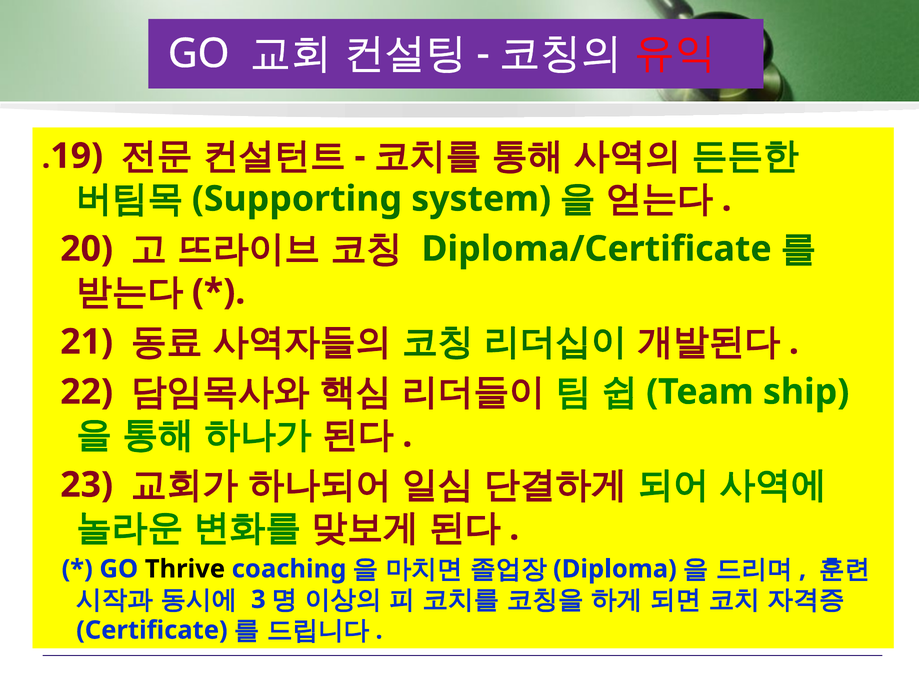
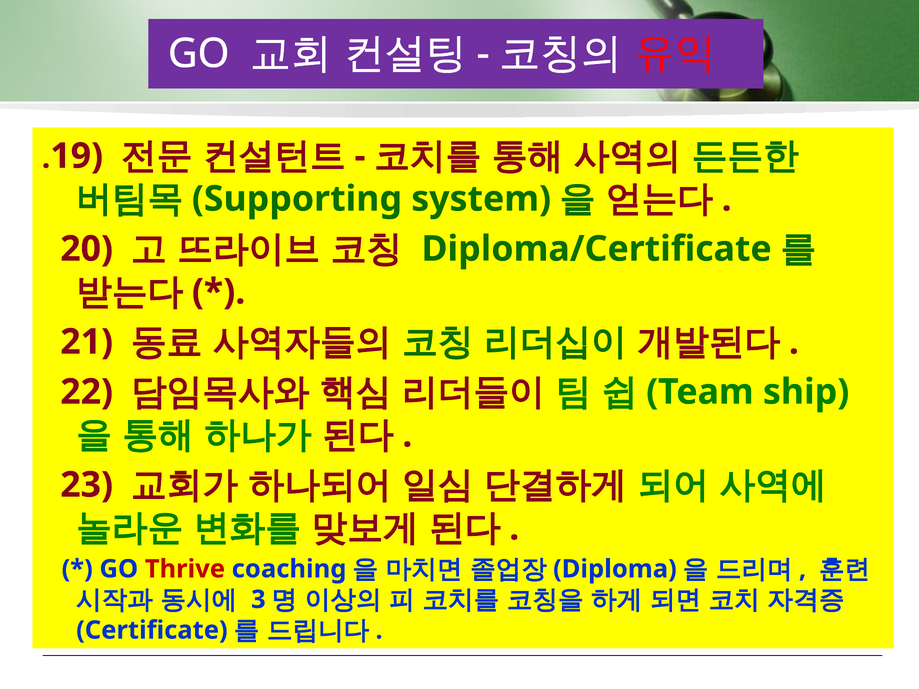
Thrive colour: black -> red
